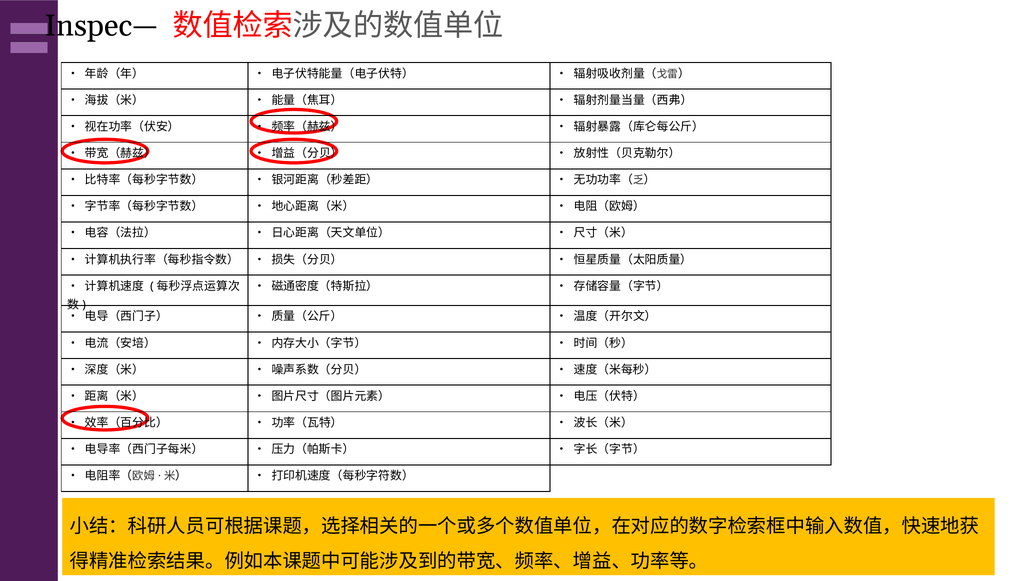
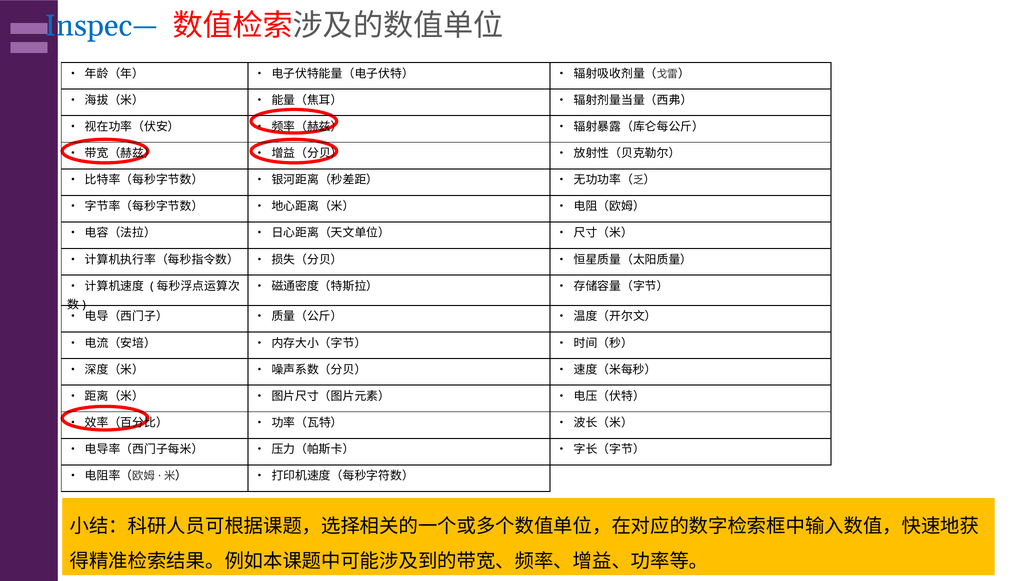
Inspec— colour: black -> blue
